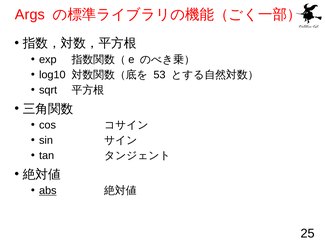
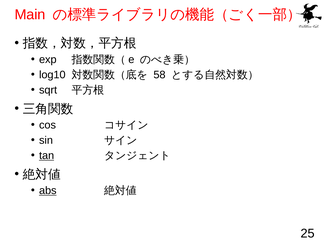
Args: Args -> Main
53: 53 -> 58
tan underline: none -> present
